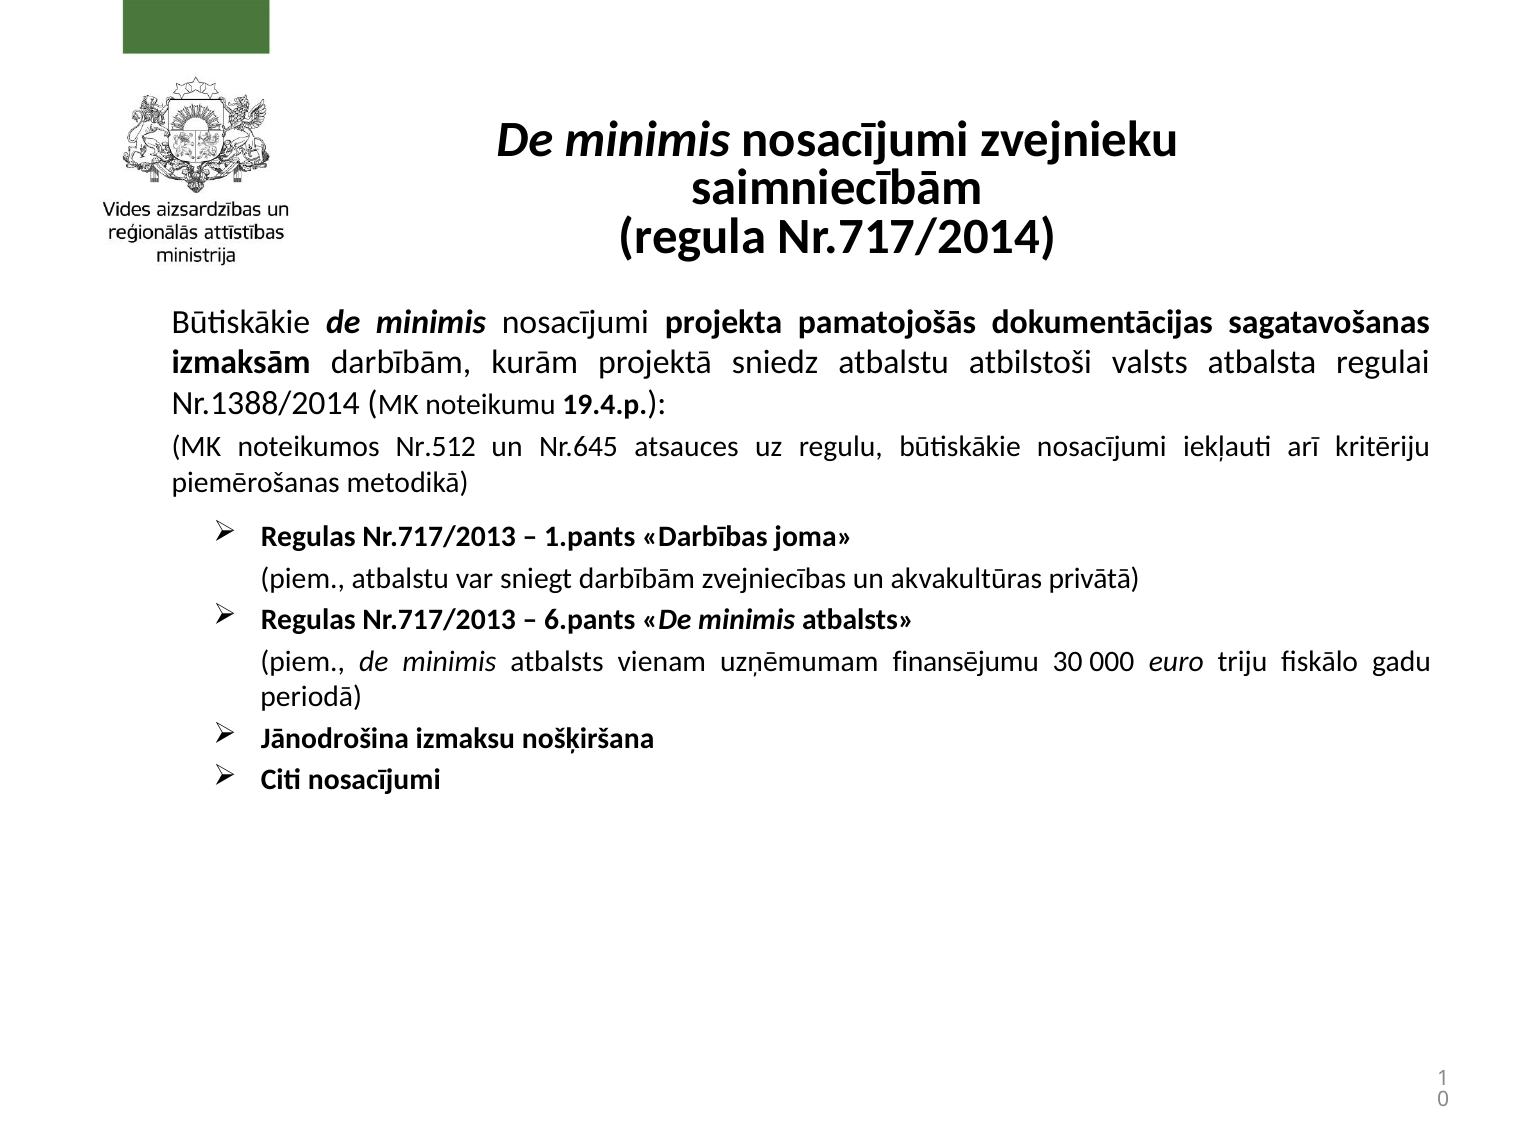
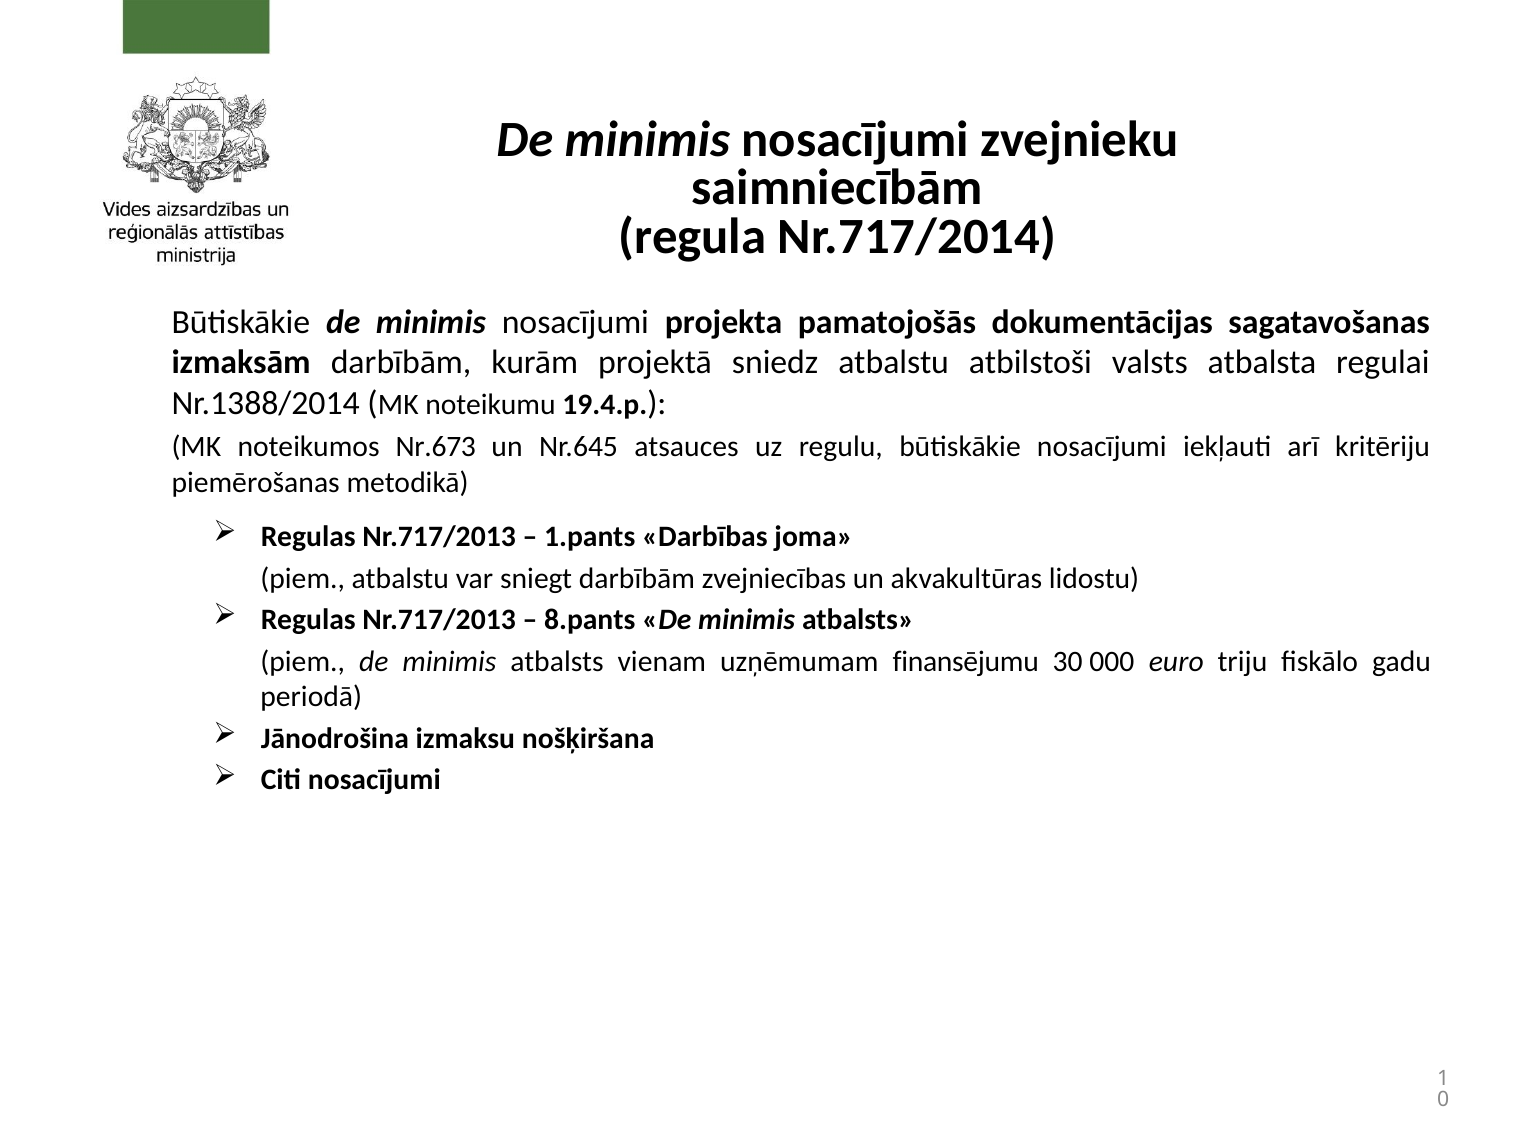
Nr.512: Nr.512 -> Nr.673
privātā: privātā -> lidostu
6.pants: 6.pants -> 8.pants
